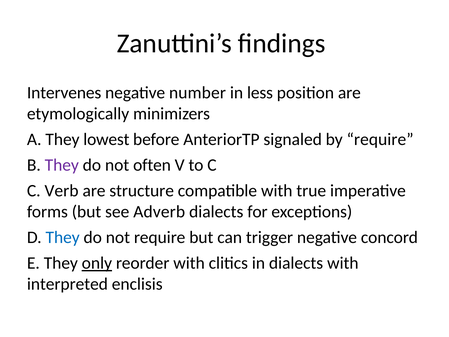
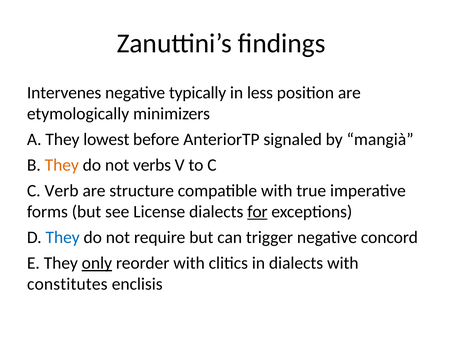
number: number -> typically
by require: require -> mangià
They at (62, 165) colour: purple -> orange
often: often -> verbs
Adverb: Adverb -> License
for underline: none -> present
interpreted: interpreted -> constitutes
